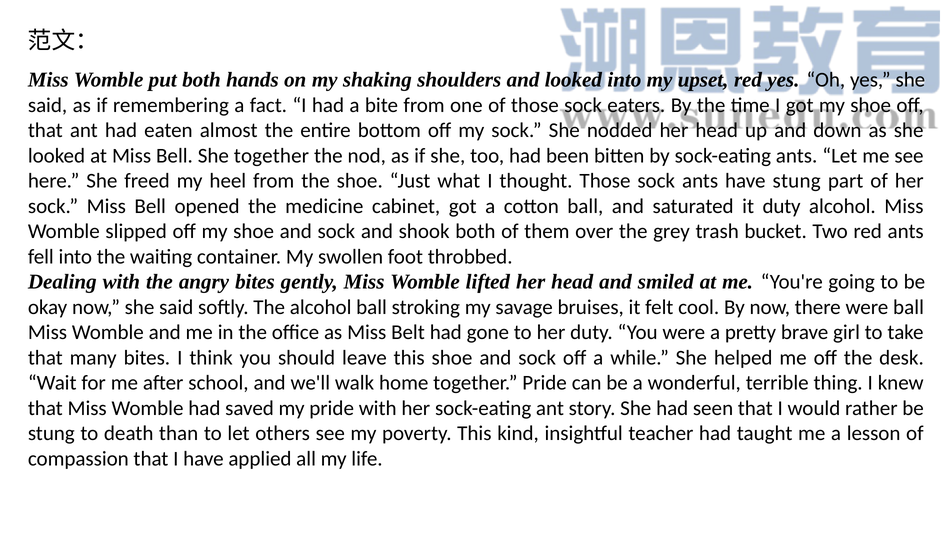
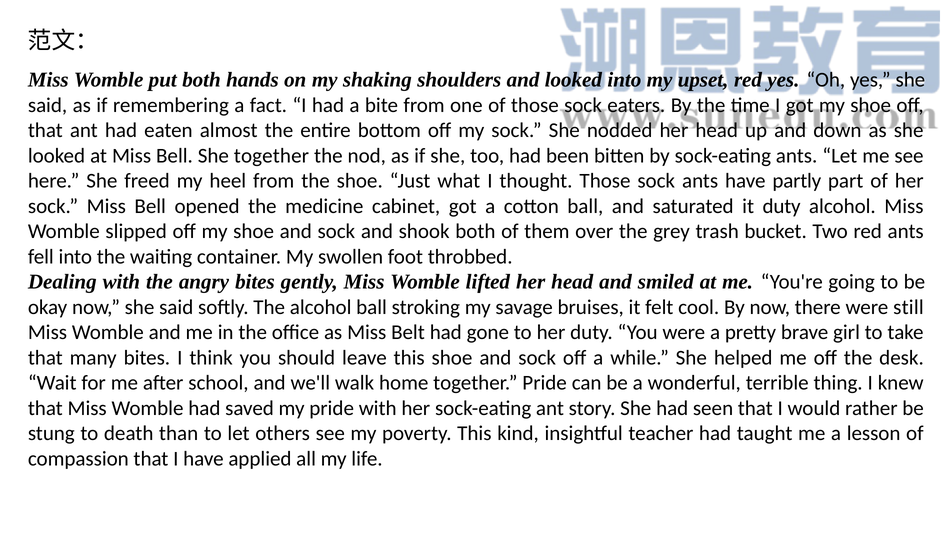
have stung: stung -> partly
were ball: ball -> still
